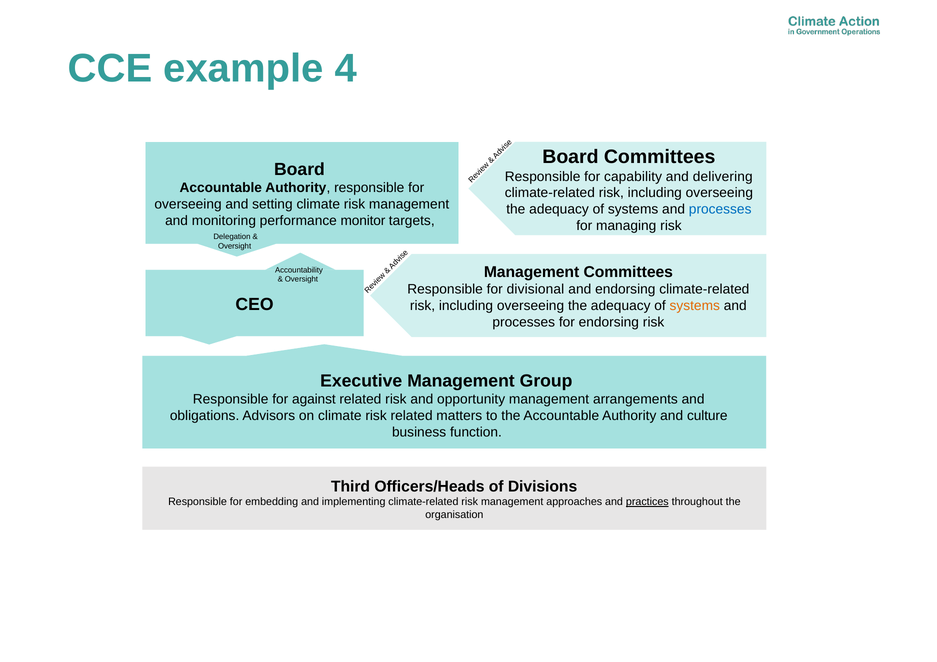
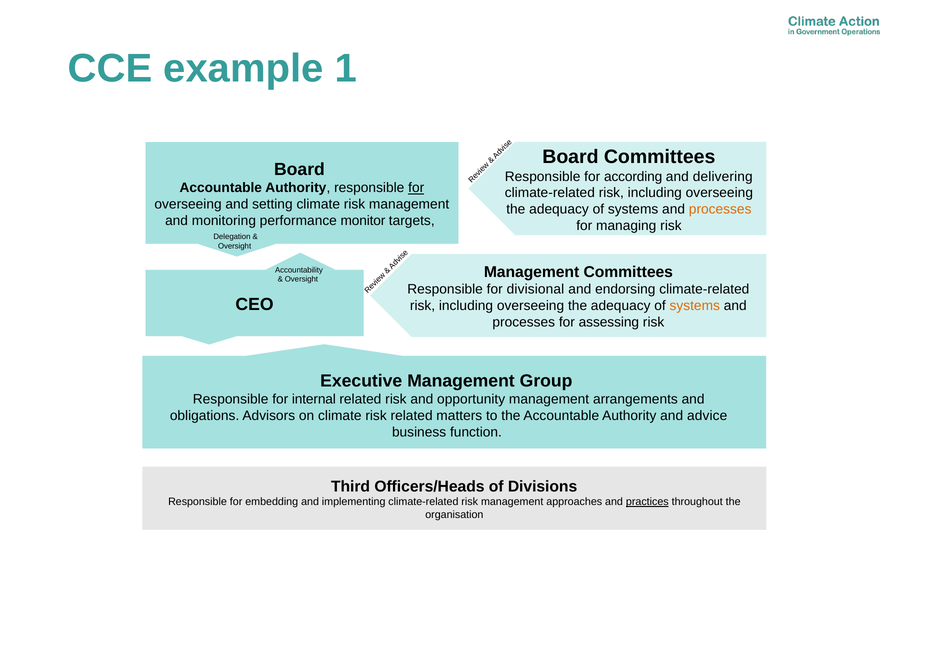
4: 4 -> 1
capability: capability -> according
for at (416, 188) underline: none -> present
processes at (720, 210) colour: blue -> orange
for endorsing: endorsing -> assessing
against: against -> internal
culture: culture -> advice
